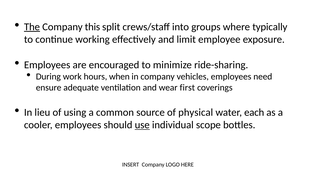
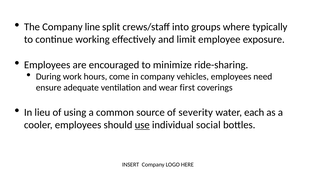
The underline: present -> none
this: this -> line
when: when -> come
physical: physical -> severity
scope: scope -> social
